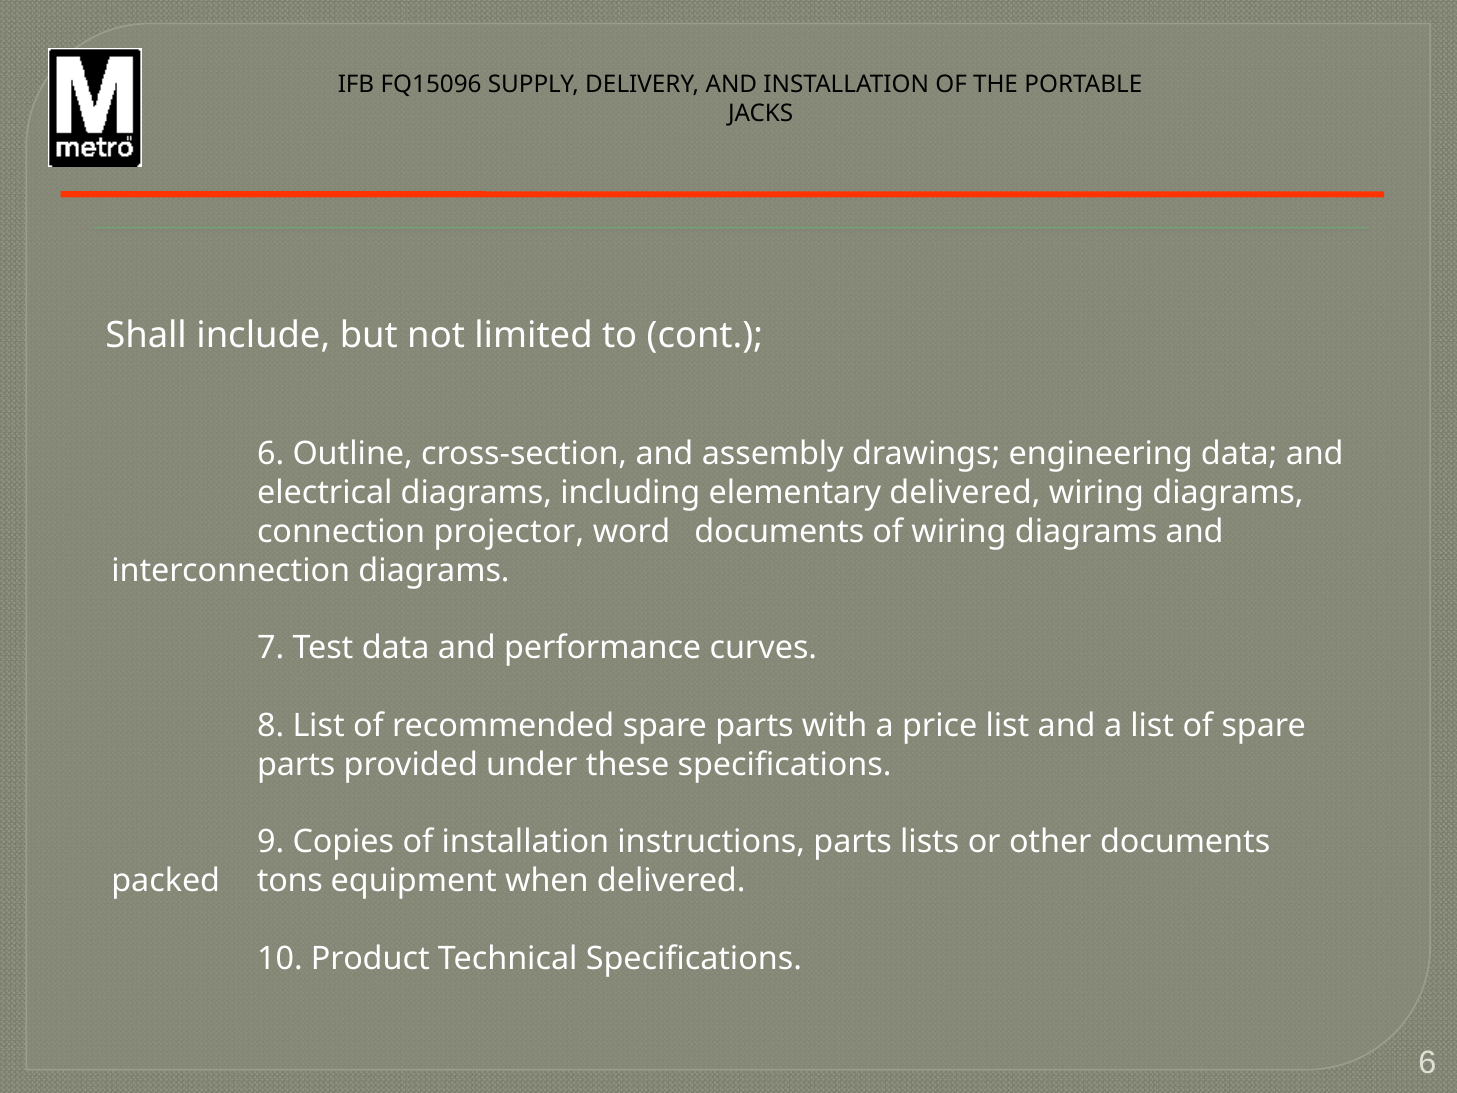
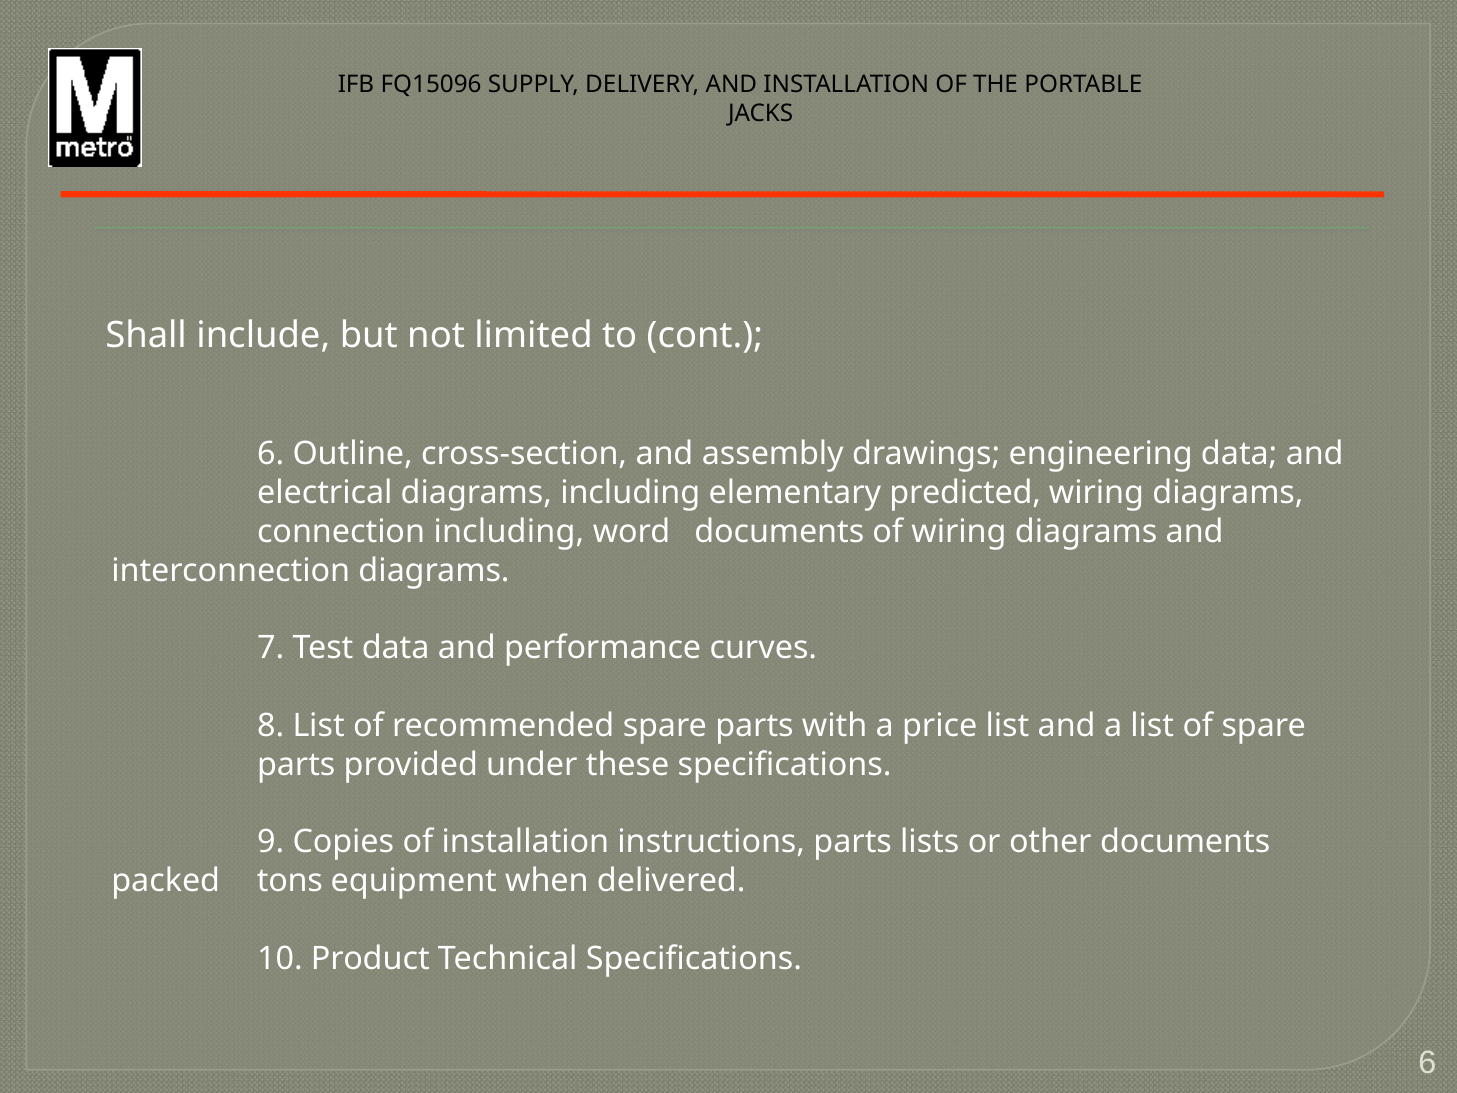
elementary delivered: delivered -> predicted
connection projector: projector -> including
